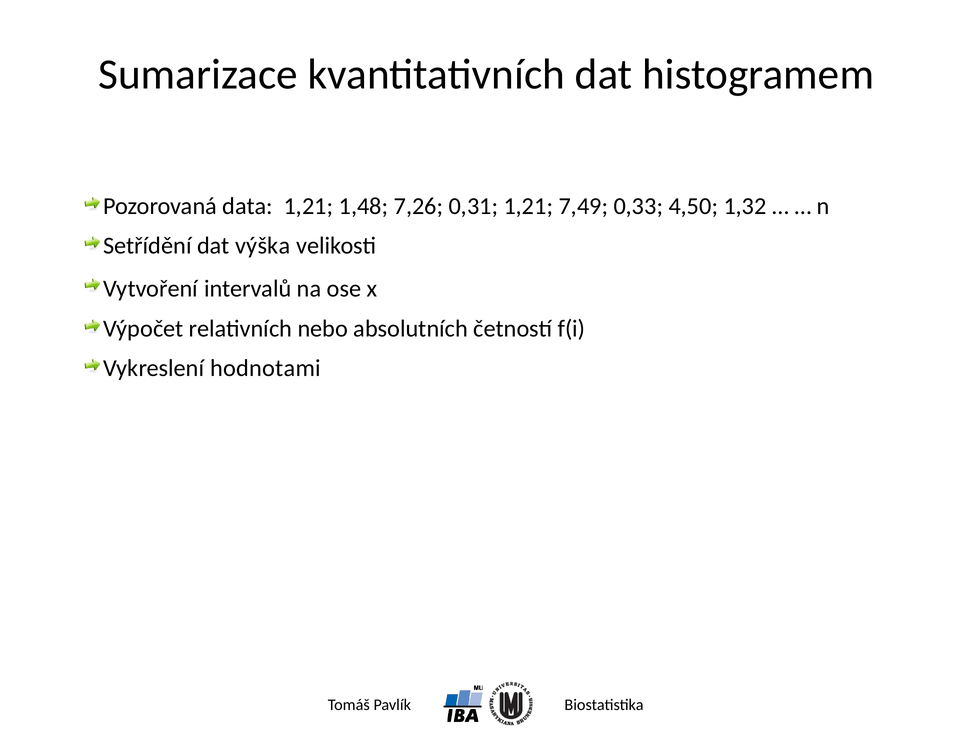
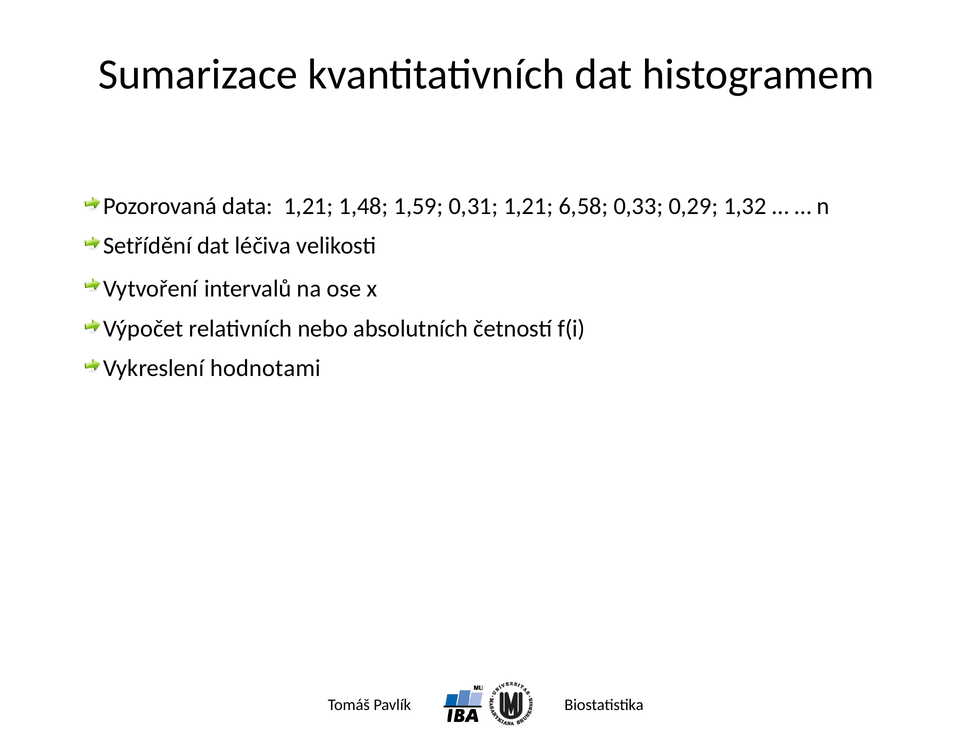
7,26: 7,26 -> 1,59
7,49: 7,49 -> 6,58
4,50: 4,50 -> 0,29
výška: výška -> léčiva
